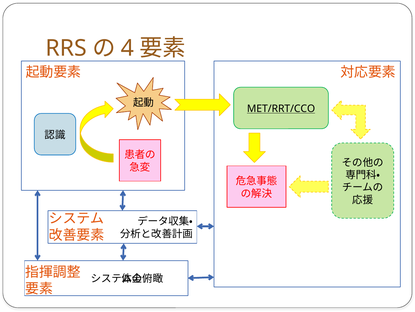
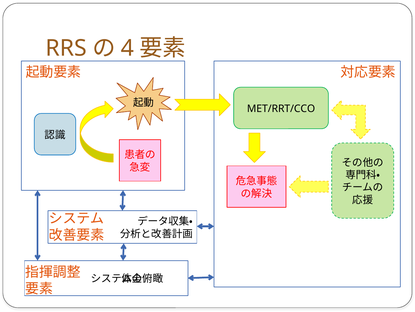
MET/RRT/CCO underline: present -> none
